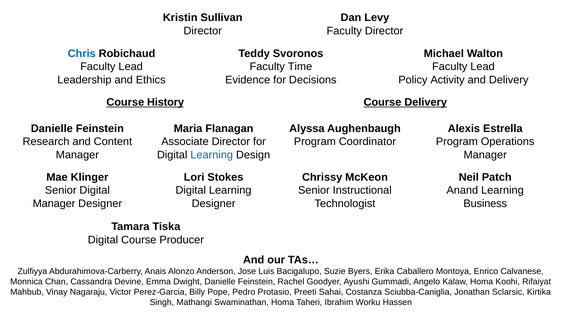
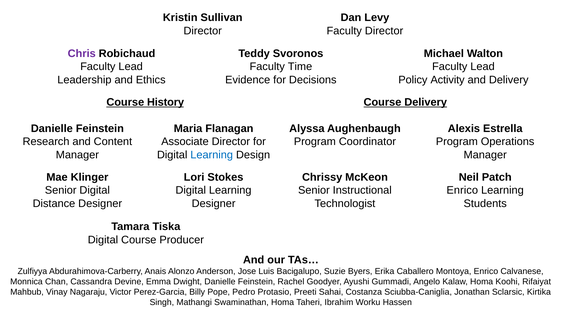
Chris colour: blue -> purple
Anand at (462, 190): Anand -> Enrico
Manager at (54, 204): Manager -> Distance
Business: Business -> Students
